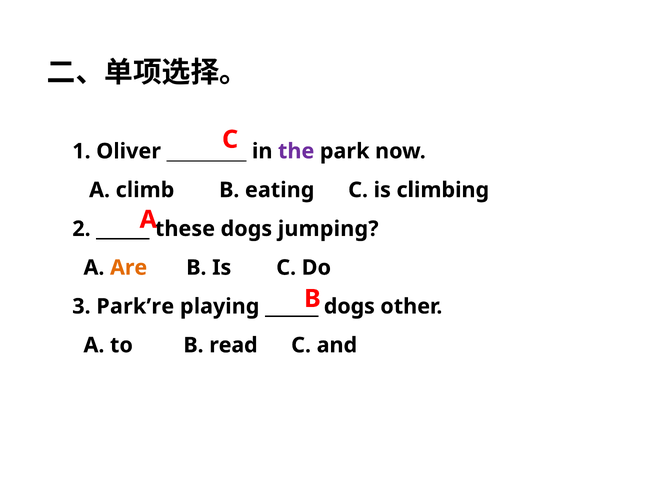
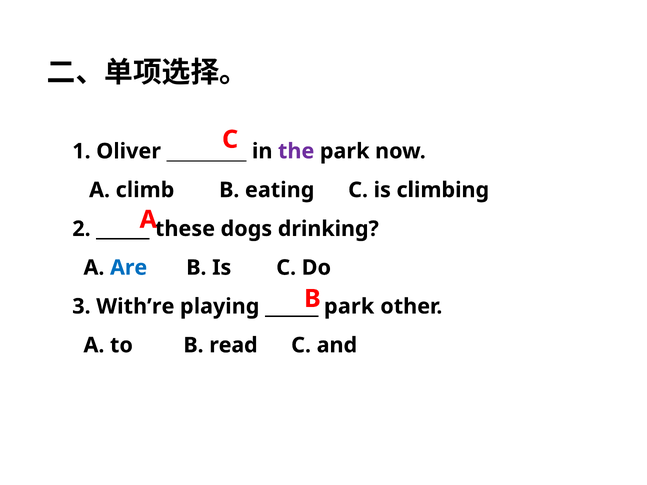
jumping: jumping -> drinking
Are colour: orange -> blue
Park’re: Park’re -> With’re
dogs at (349, 307): dogs -> park
